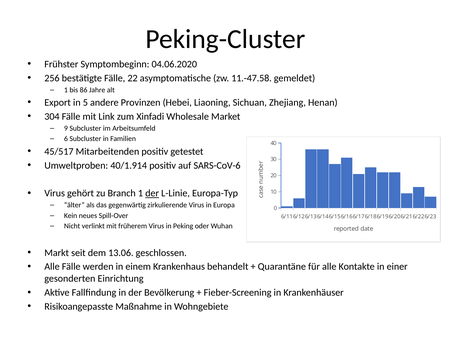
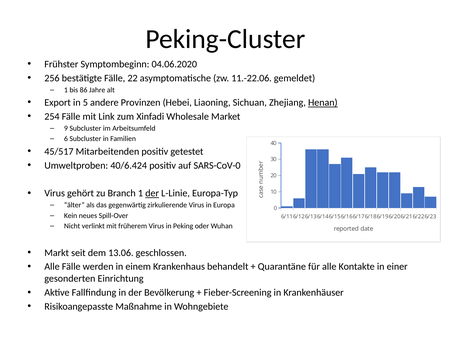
11.-47.58: 11.-47.58 -> 11.-22.06
Henan underline: none -> present
304: 304 -> 254
40/1.914: 40/1.914 -> 40/6.424
SARS-CoV-6: SARS-CoV-6 -> SARS-CoV-0
